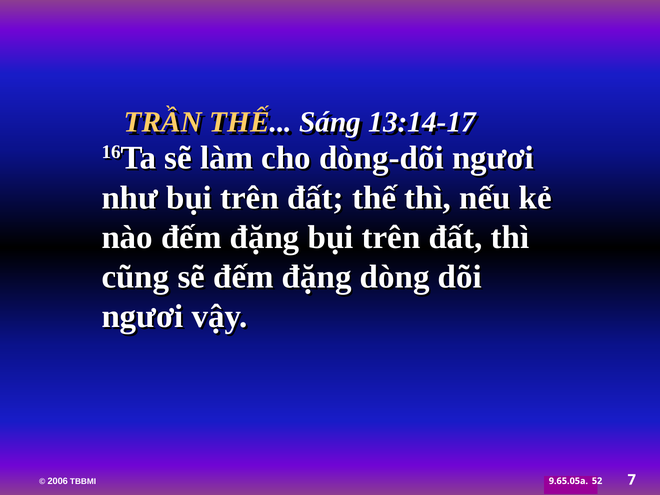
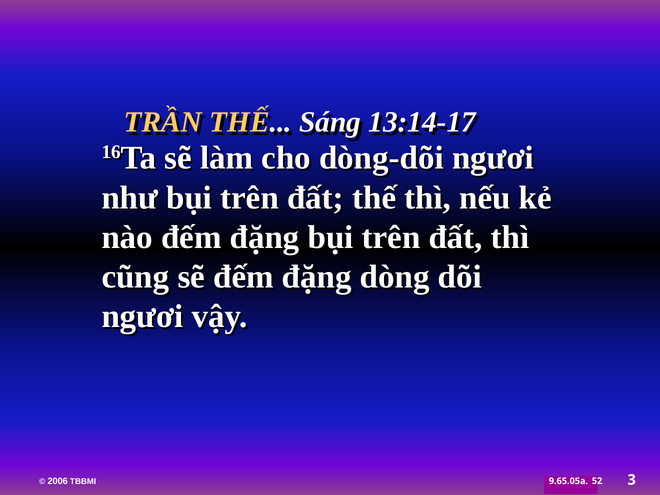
7: 7 -> 3
